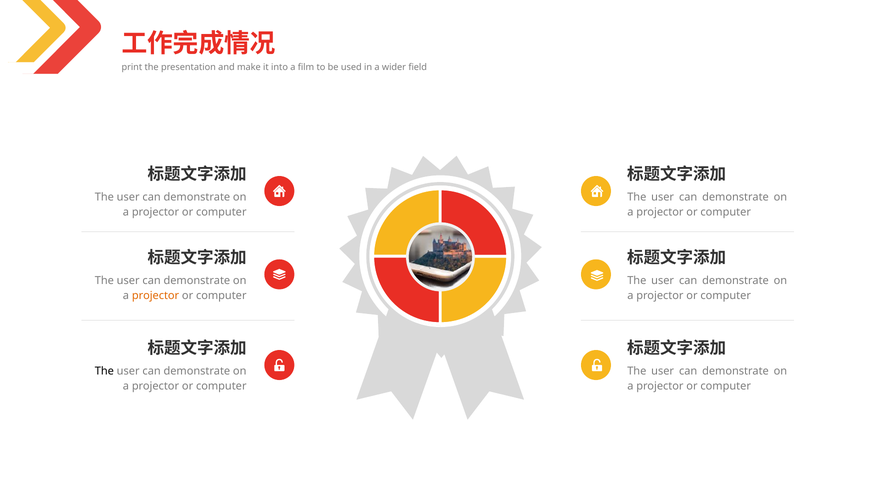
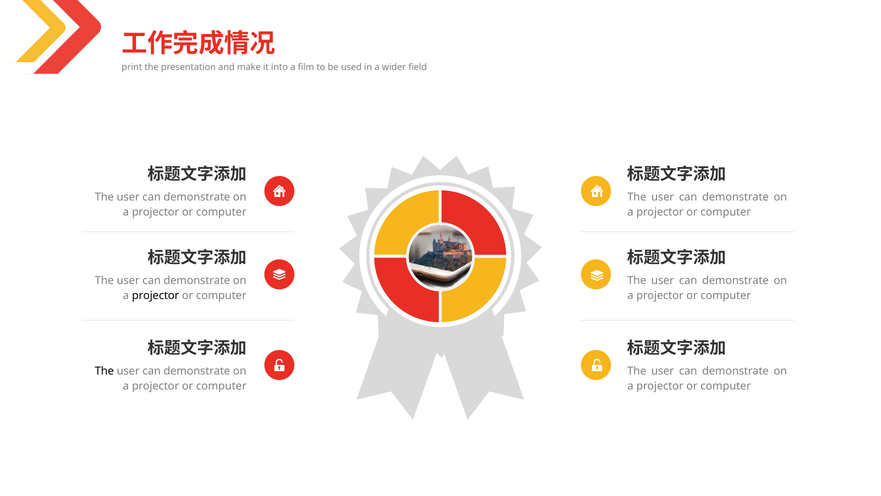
projector at (156, 295) colour: orange -> black
